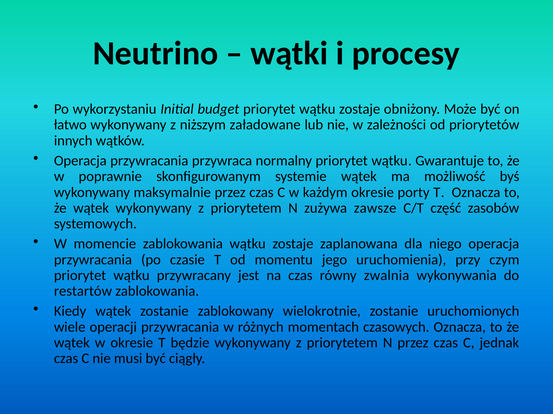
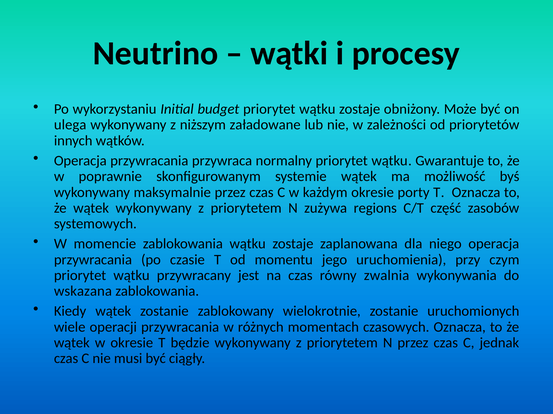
łatwo: łatwo -> ulega
zawsze: zawsze -> regions
restartów: restartów -> wskazana
